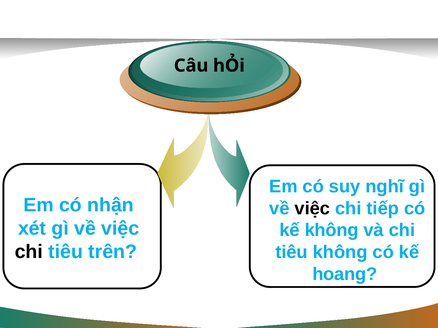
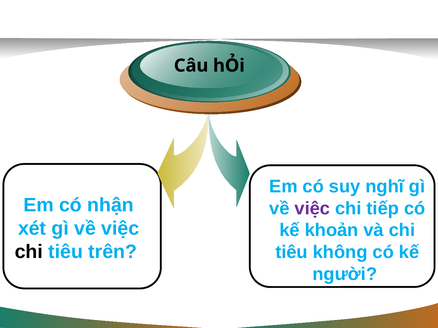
việc at (312, 209) colour: black -> purple
kế không: không -> khoản
hoang: hoang -> người
